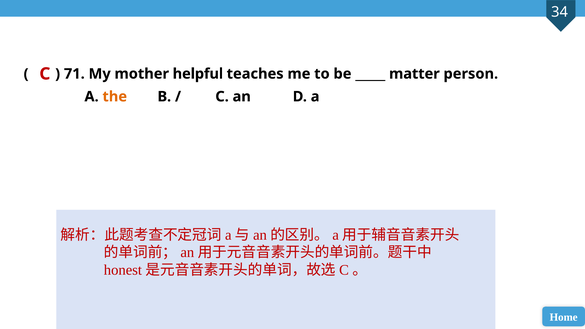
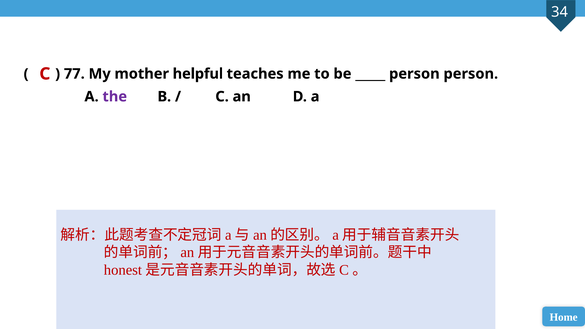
71: 71 -> 77
matter at (414, 74): matter -> person
the colour: orange -> purple
